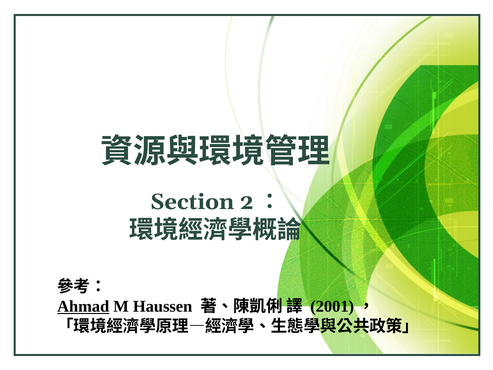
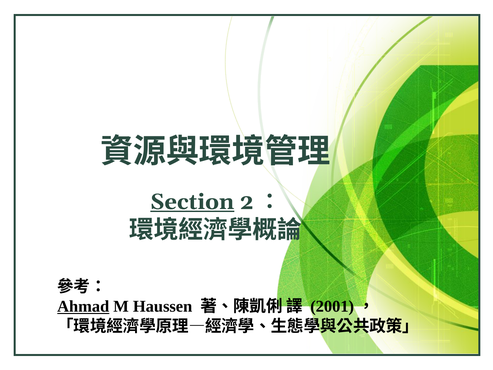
Section underline: none -> present
